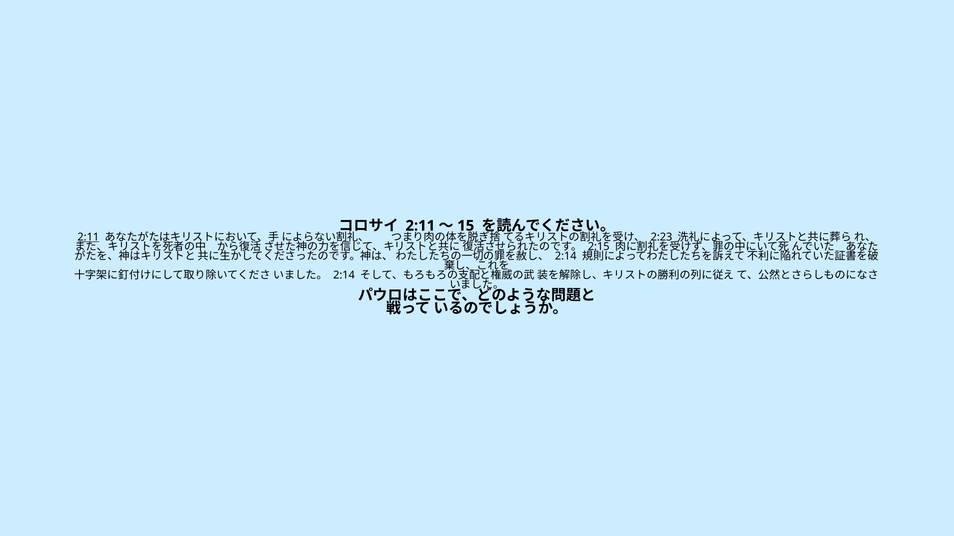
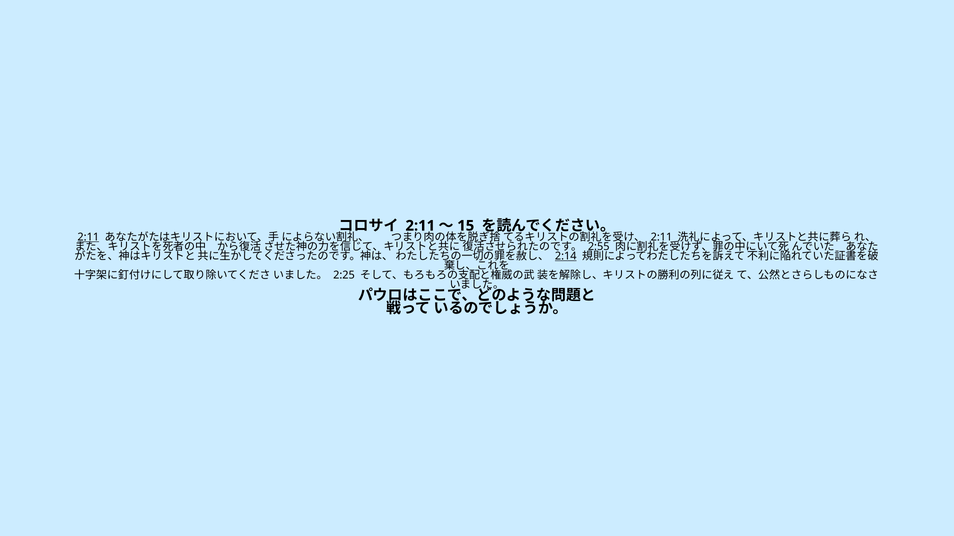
2:23 at (662, 237): 2:23 -> 2:11
2:15: 2:15 -> 2:55
2:14 at (566, 256) underline: none -> present
2:14 at (344, 275): 2:14 -> 2:25
